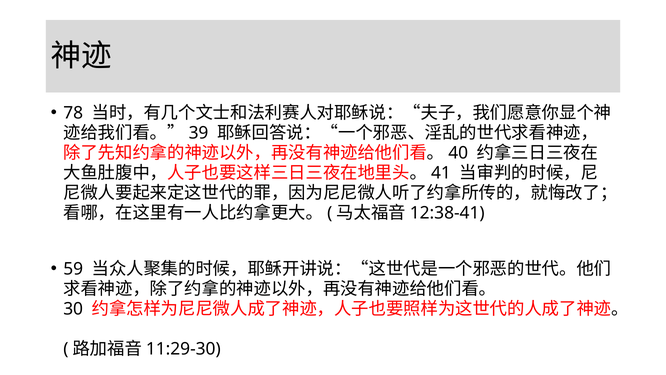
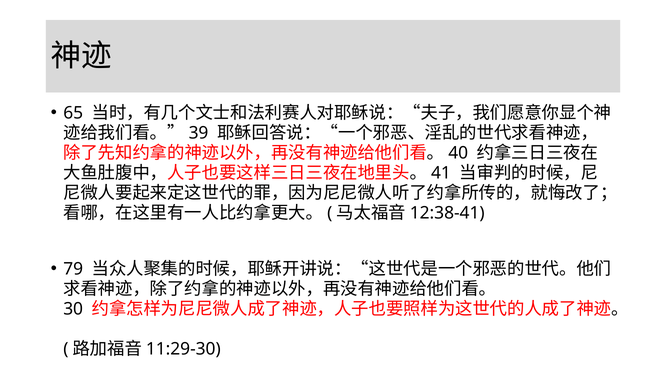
78: 78 -> 65
59: 59 -> 79
